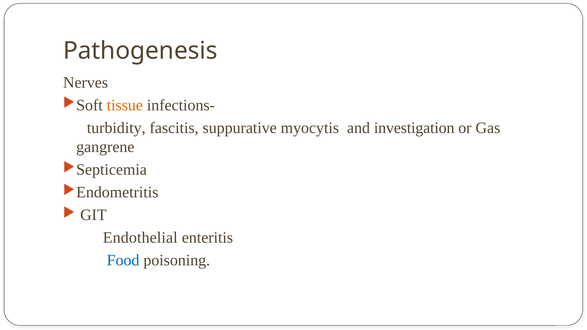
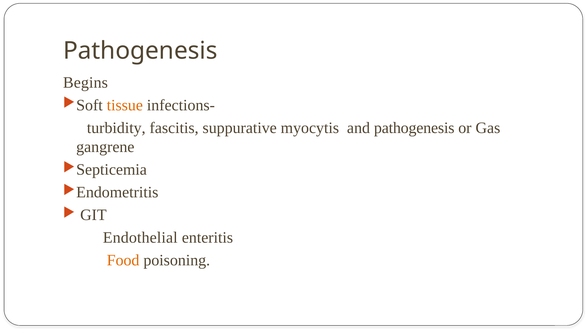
Nerves: Nerves -> Begins
and investigation: investigation -> pathogenesis
Food colour: blue -> orange
